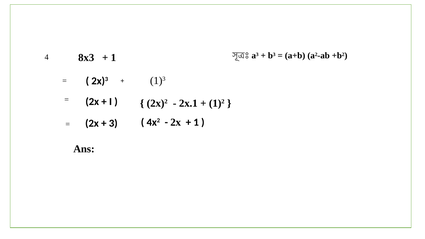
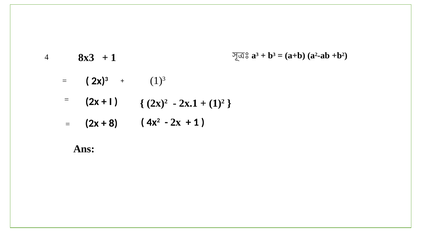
3: 3 -> 8
